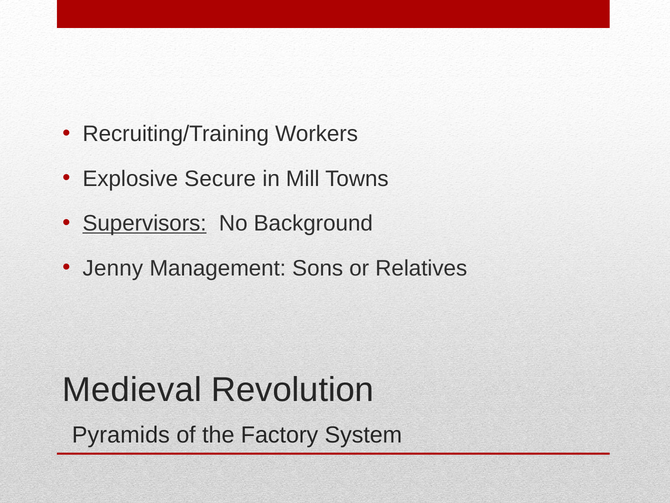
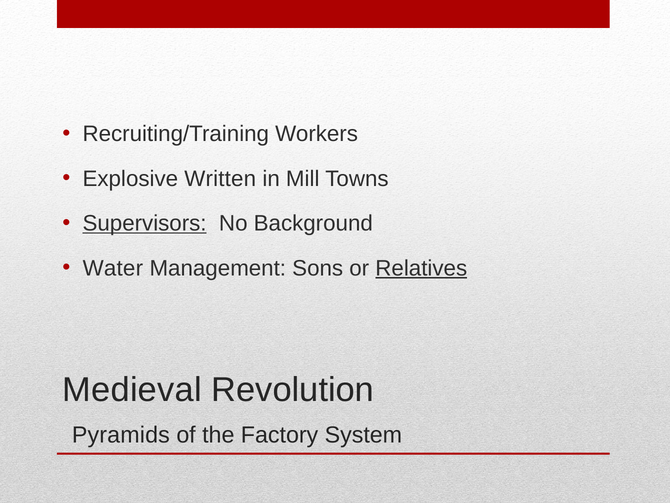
Secure: Secure -> Written
Jenny: Jenny -> Water
Relatives underline: none -> present
